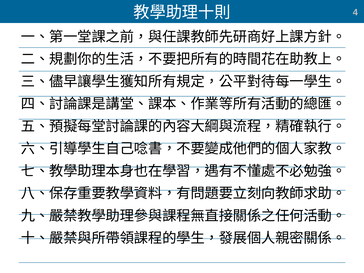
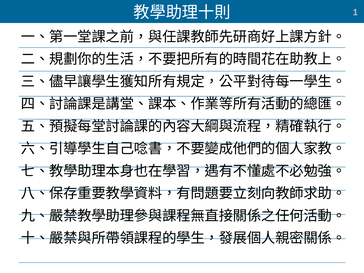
4: 4 -> 1
